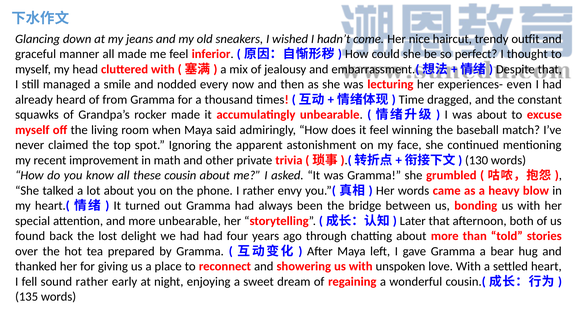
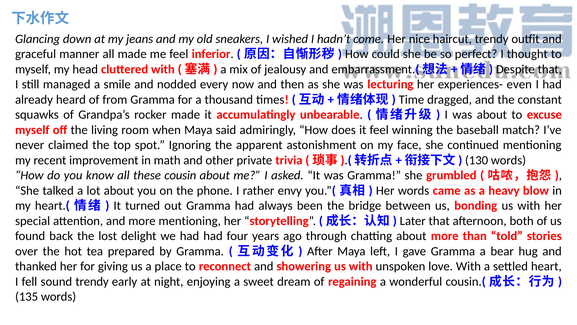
more unbearable: unbearable -> mentioning
sound rather: rather -> trendy
